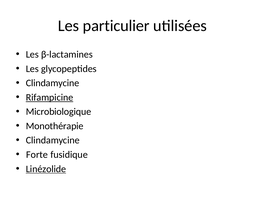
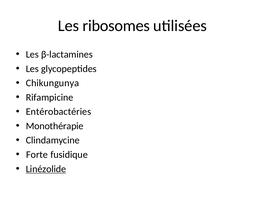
particulier: particulier -> ribosomes
Clindamycine at (53, 83): Clindamycine -> Chikungunya
Rifampicine underline: present -> none
Microbiologique: Microbiologique -> Entérobactéries
